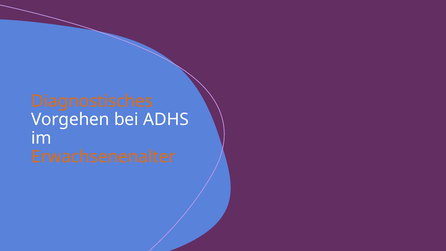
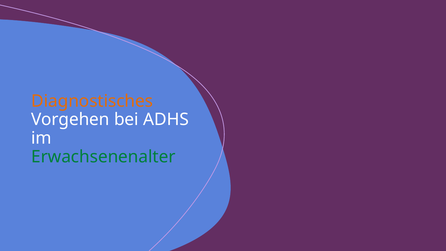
Erwachsenenalter colour: orange -> green
